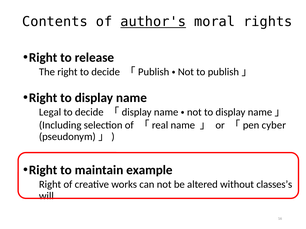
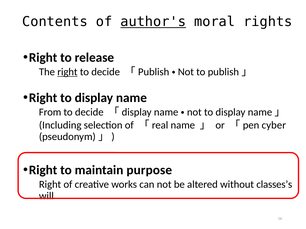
right at (67, 72) underline: none -> present
Legal: Legal -> From
example: example -> purpose
